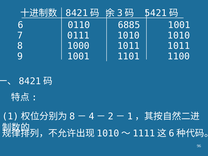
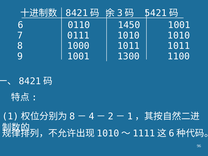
6885: 6885 -> 1450
1101: 1101 -> 1300
